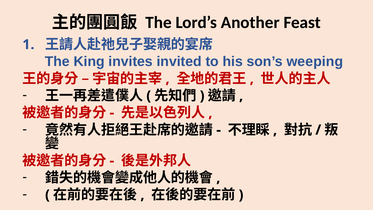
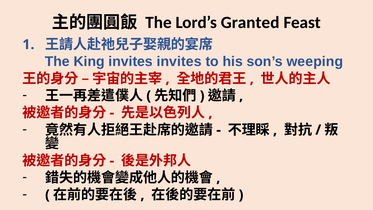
Another: Another -> Granted
invites invited: invited -> invites
